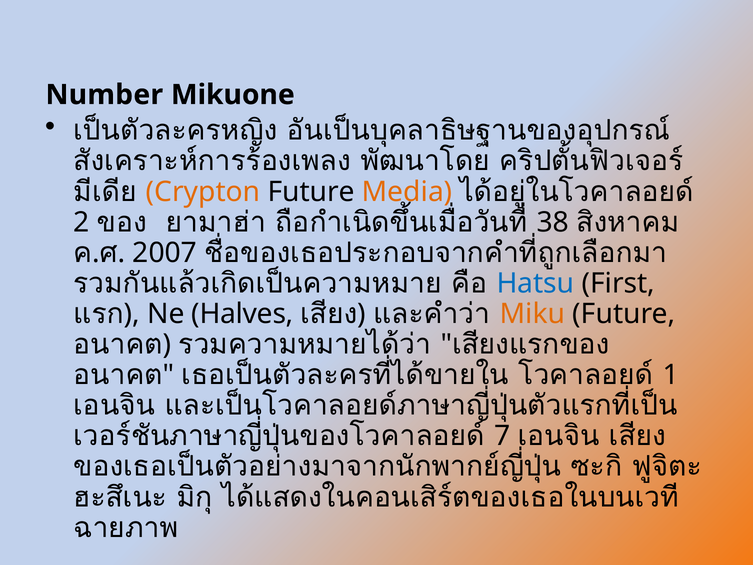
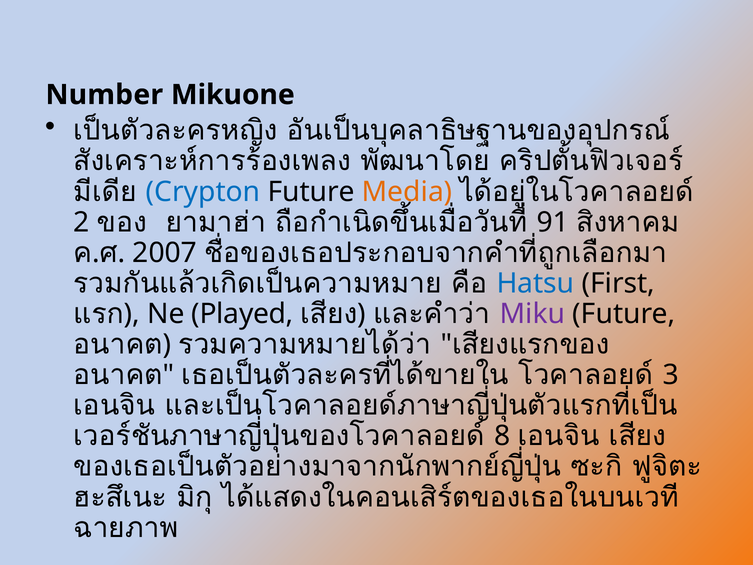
Crypton colour: orange -> blue
38: 38 -> 91
Halves: Halves -> Played
Miku colour: orange -> purple
1: 1 -> 3
7: 7 -> 8
